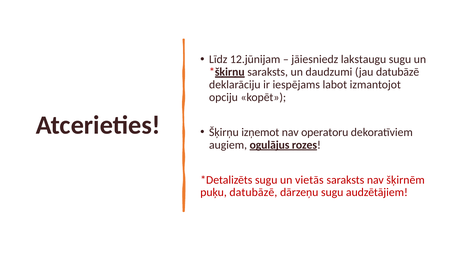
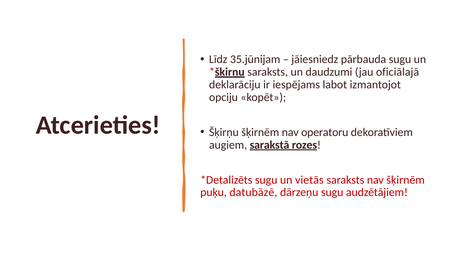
12.jūnijam: 12.jūnijam -> 35.jūnijam
lakstaugu: lakstaugu -> pārbauda
jau datubāzē: datubāzē -> oficiālajā
Šķirņu izņemot: izņemot -> šķirnēm
ogulājus: ogulājus -> sarakstā
